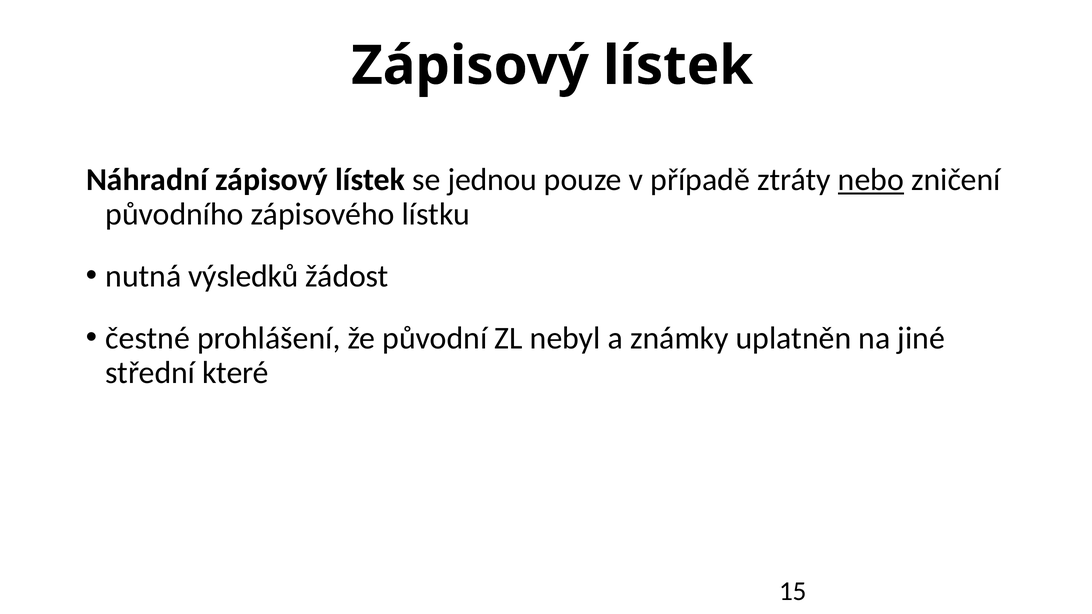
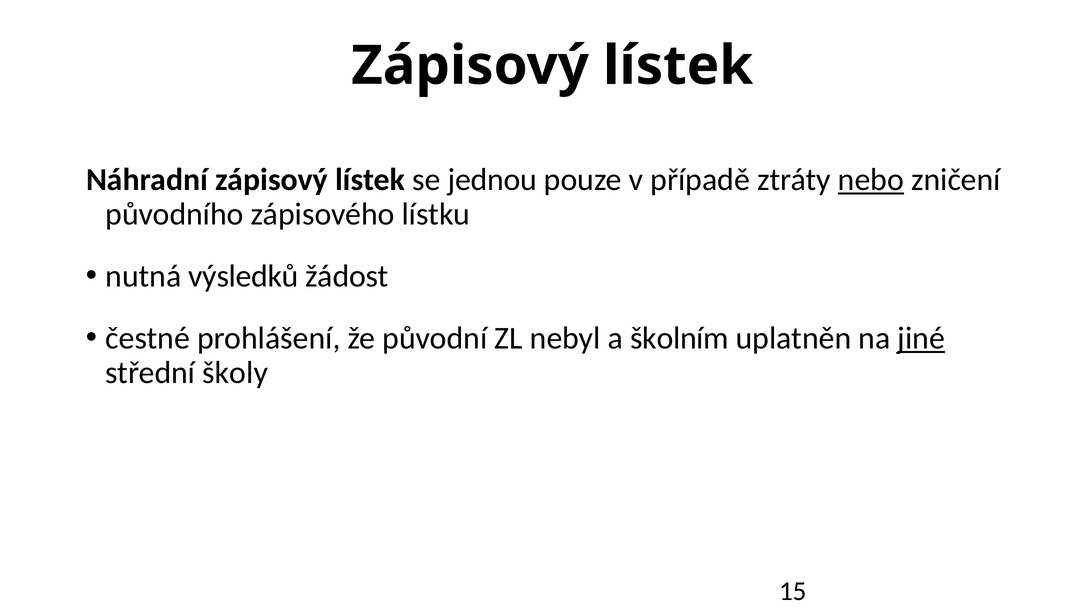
známky: známky -> školním
jiné underline: none -> present
které: které -> školy
